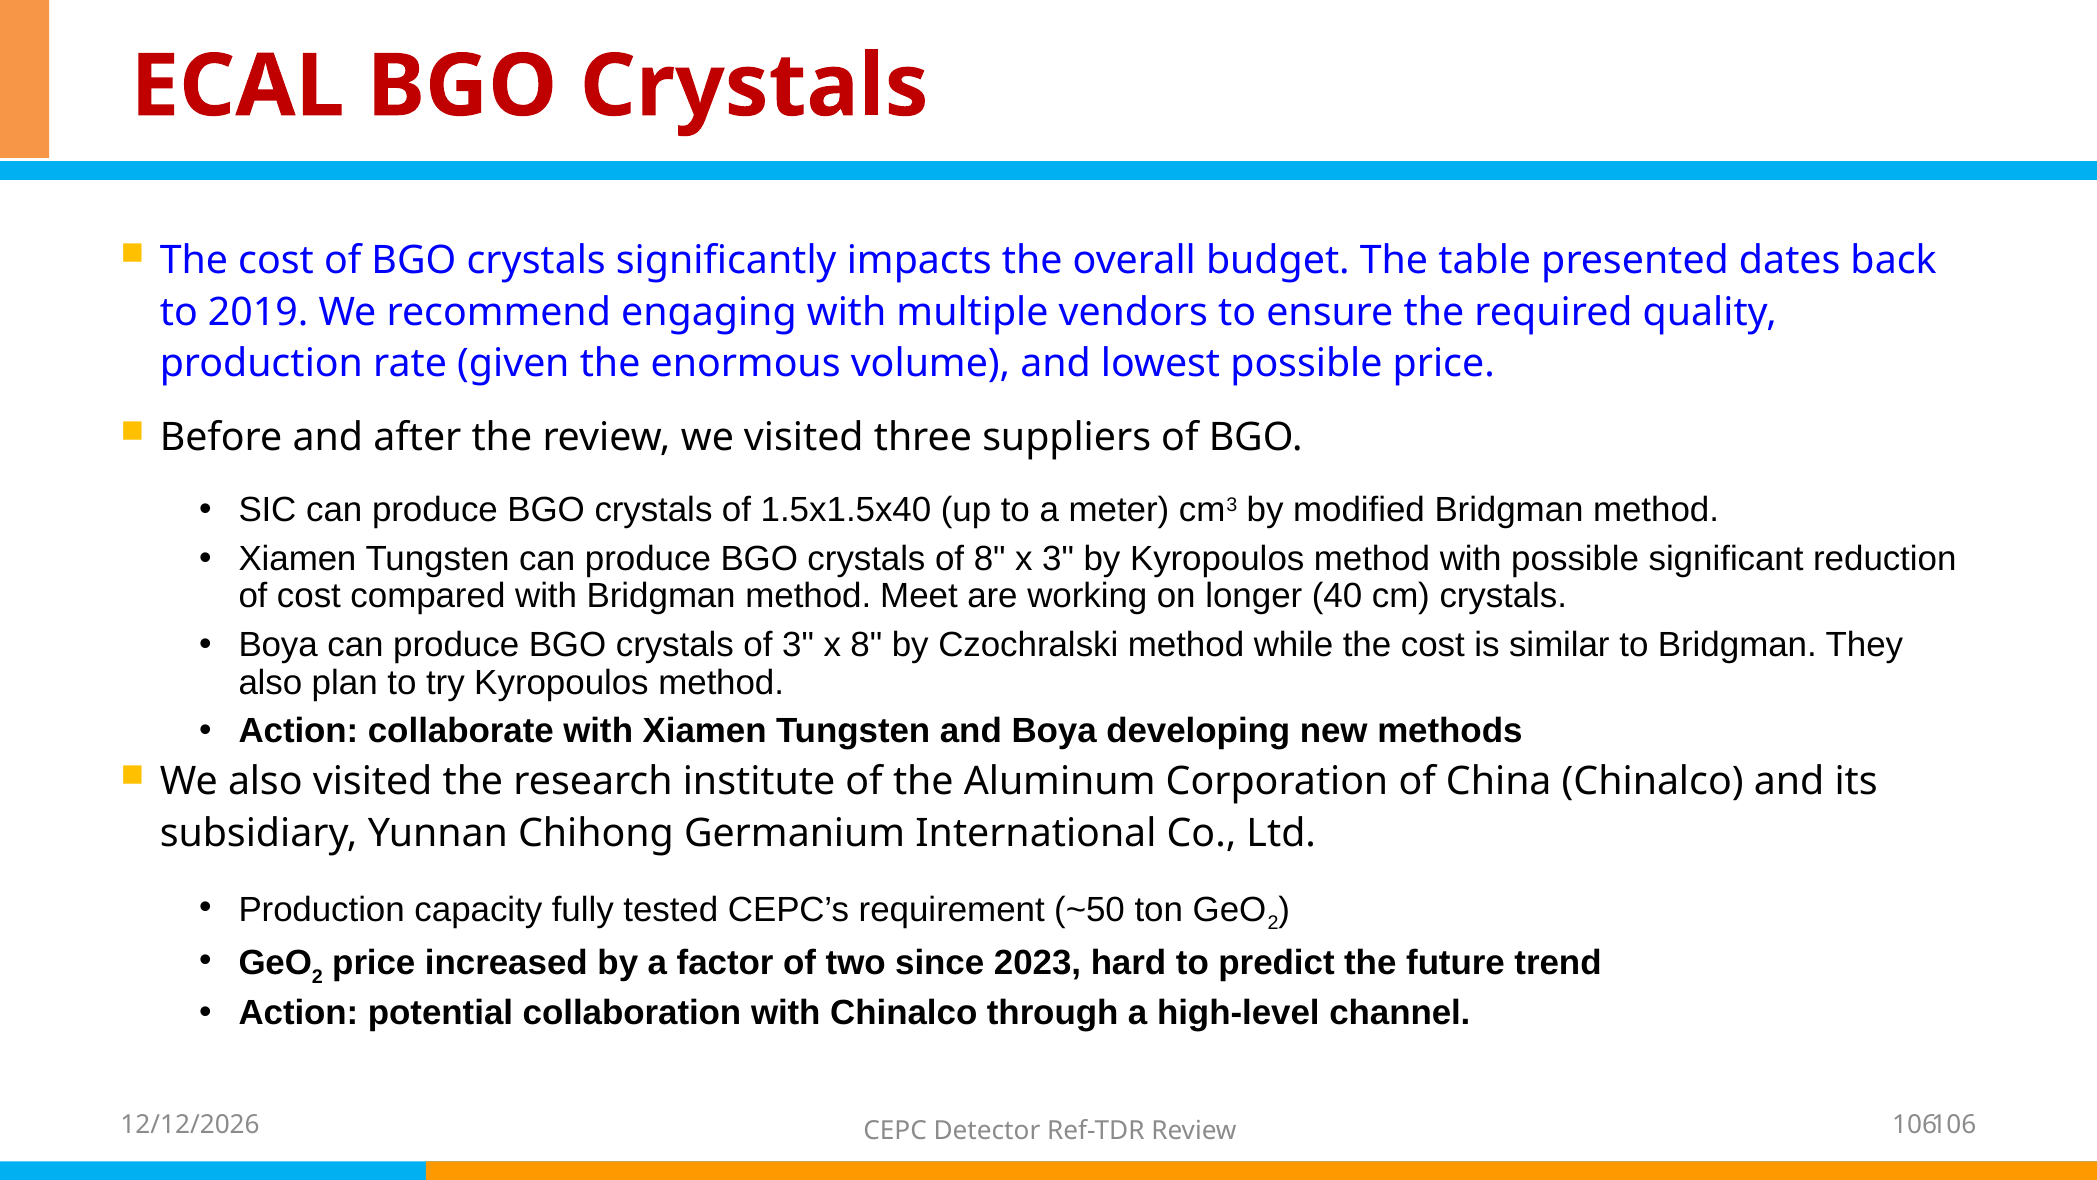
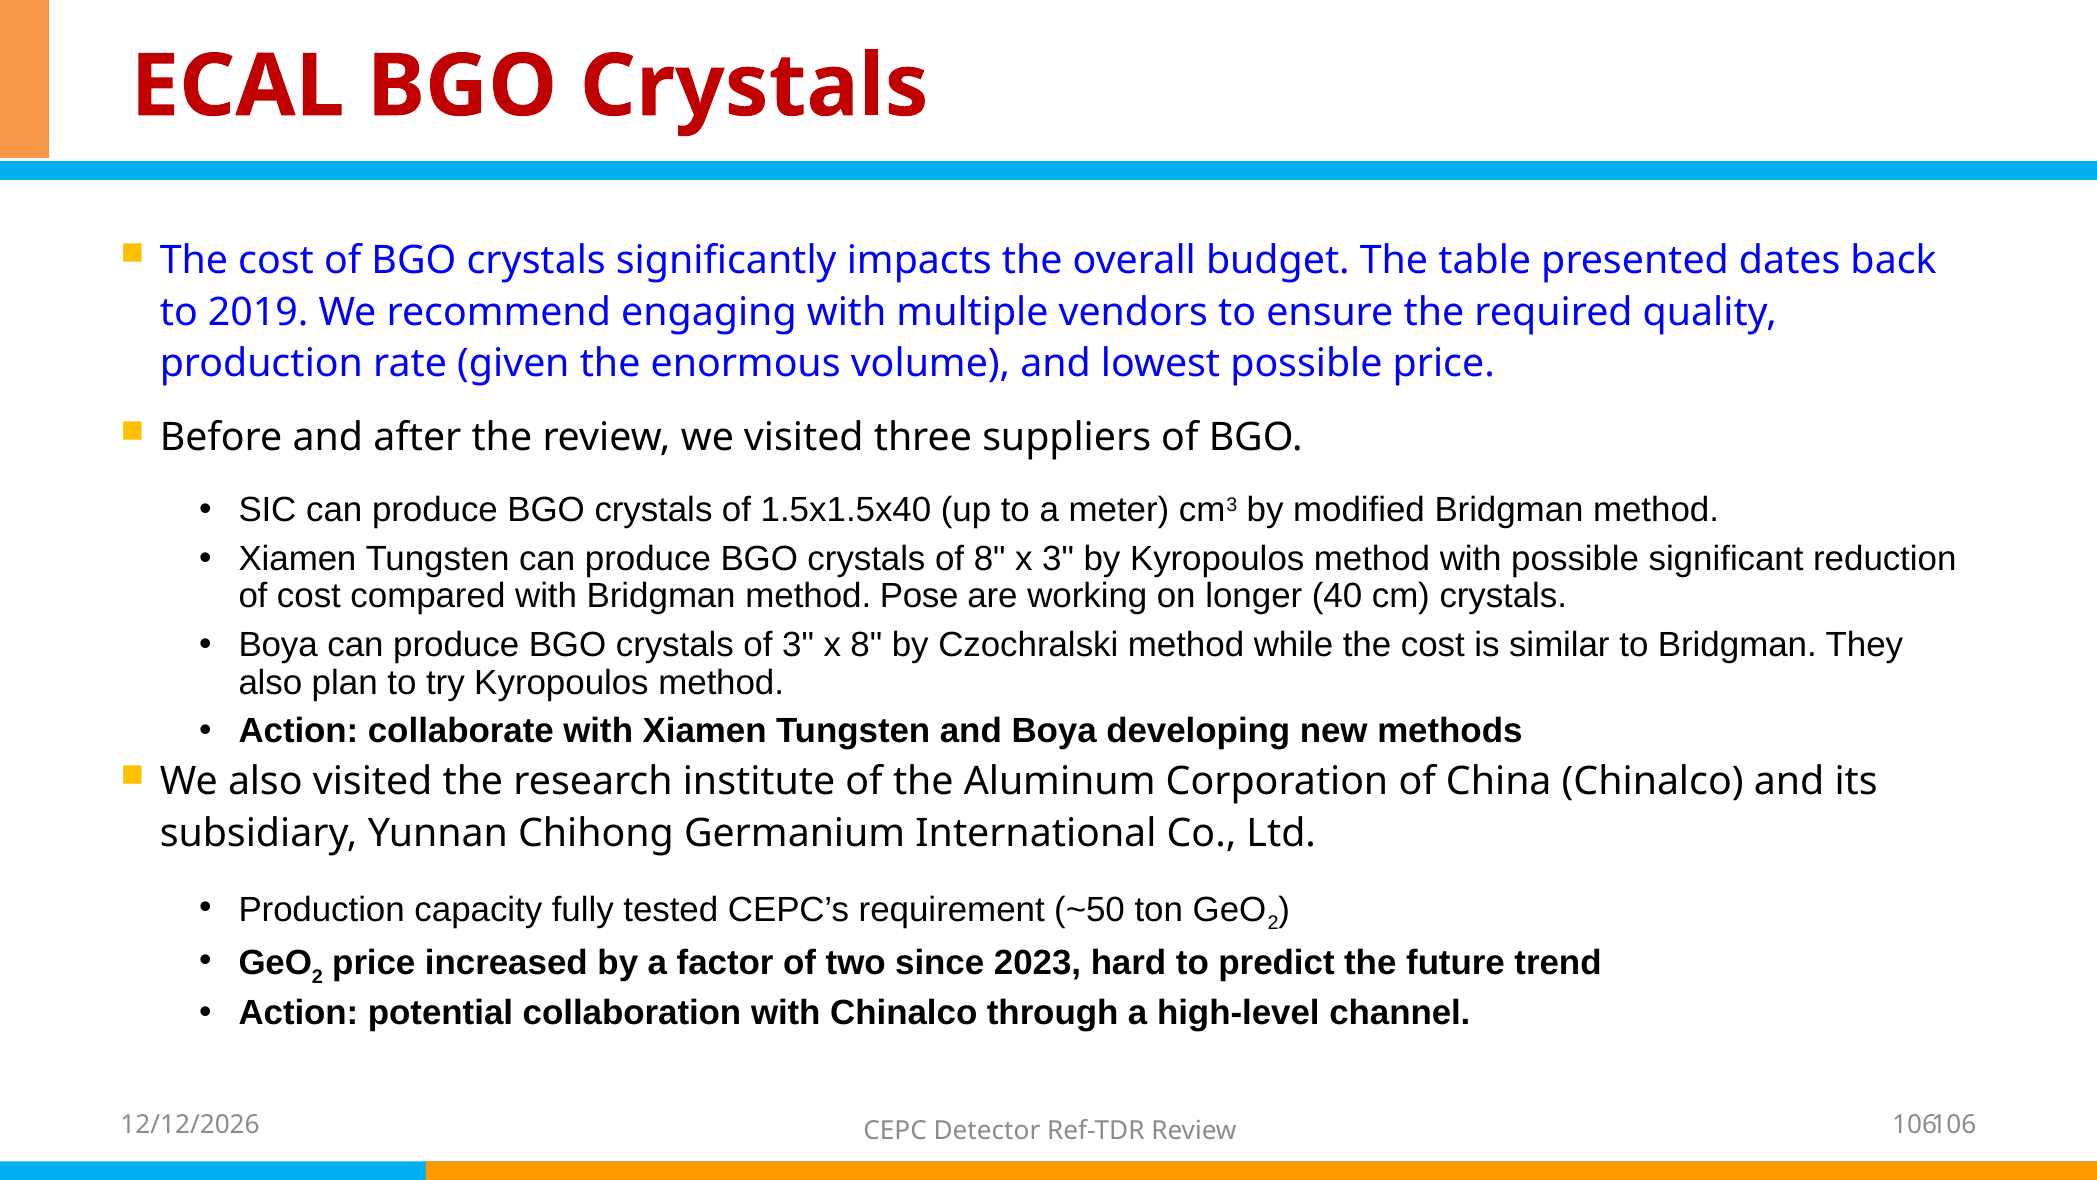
Meet: Meet -> Pose
